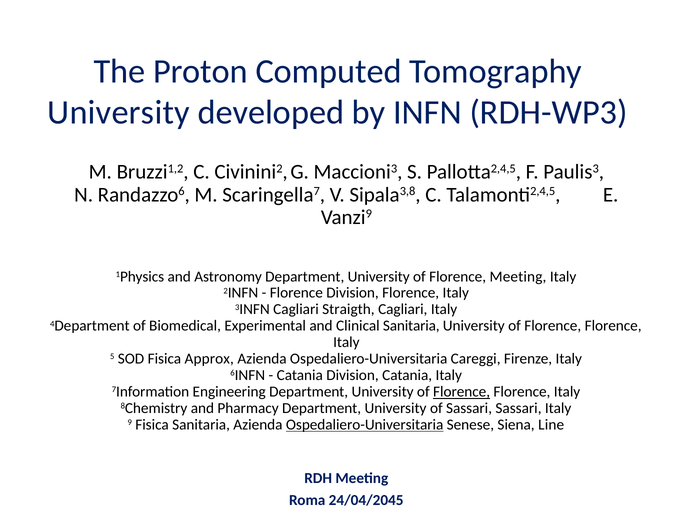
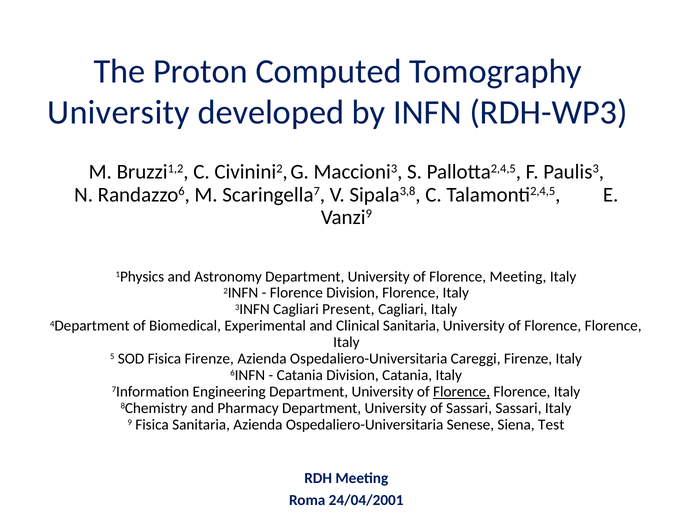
Straigth: Straigth -> Present
Fisica Approx: Approx -> Firenze
Ospedaliero-Universitaria at (365, 425) underline: present -> none
Line: Line -> Test
24/04/2045: 24/04/2045 -> 24/04/2001
